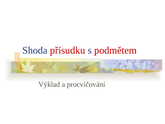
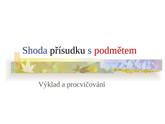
přísudku colour: red -> black
